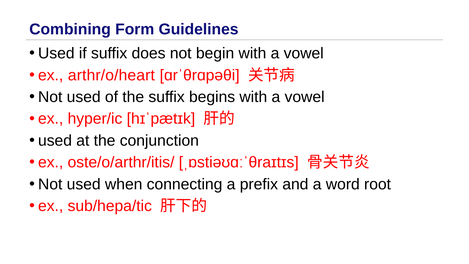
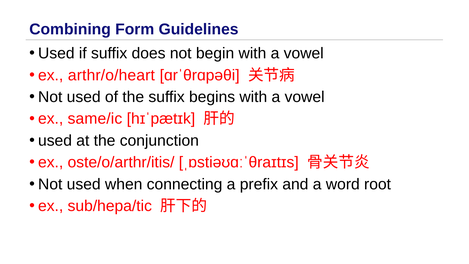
hyper/ic: hyper/ic -> same/ic
